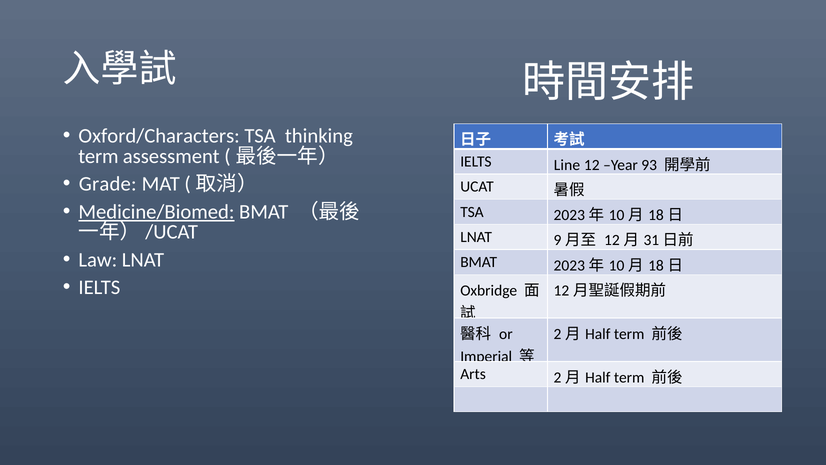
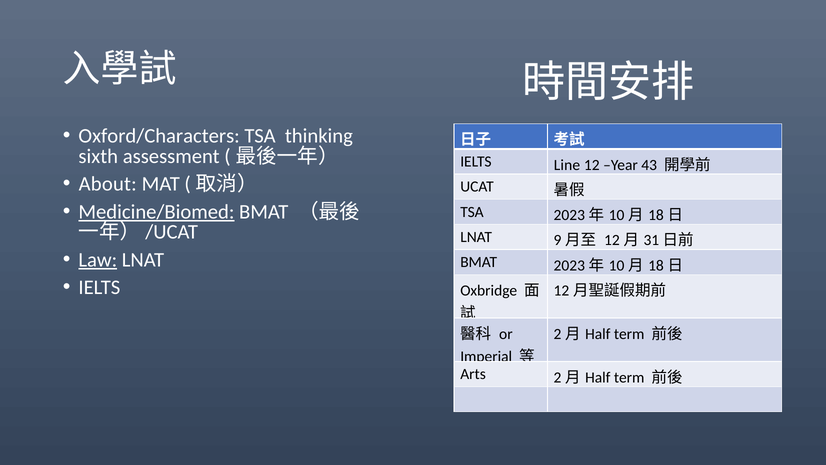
term at (98, 156): term -> sixth
93: 93 -> 43
Grade: Grade -> About
Law underline: none -> present
